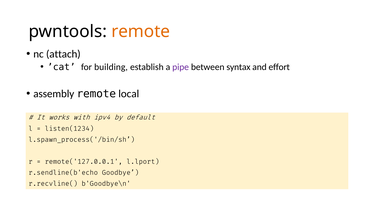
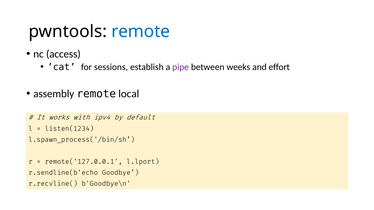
remote at (141, 31) colour: orange -> blue
attach: attach -> access
building: building -> sessions
syntax: syntax -> weeks
